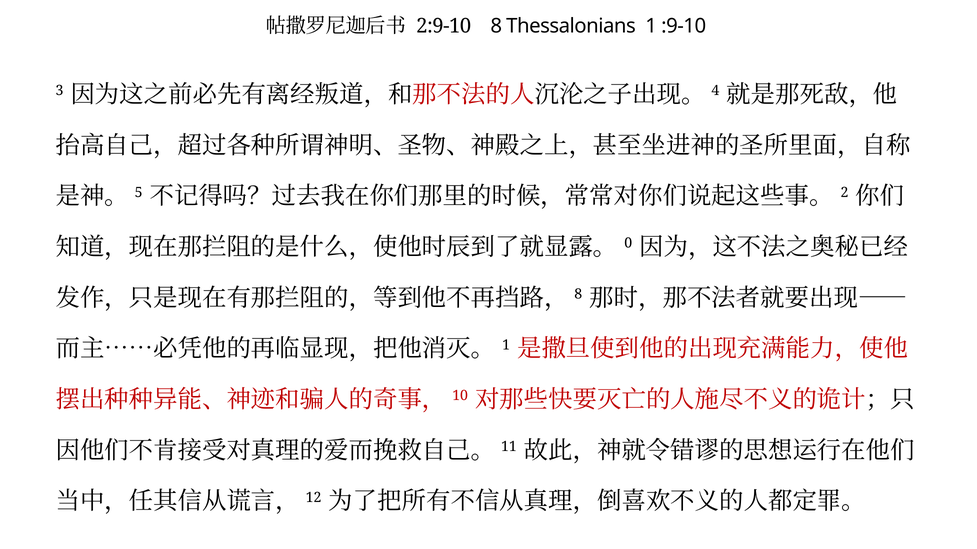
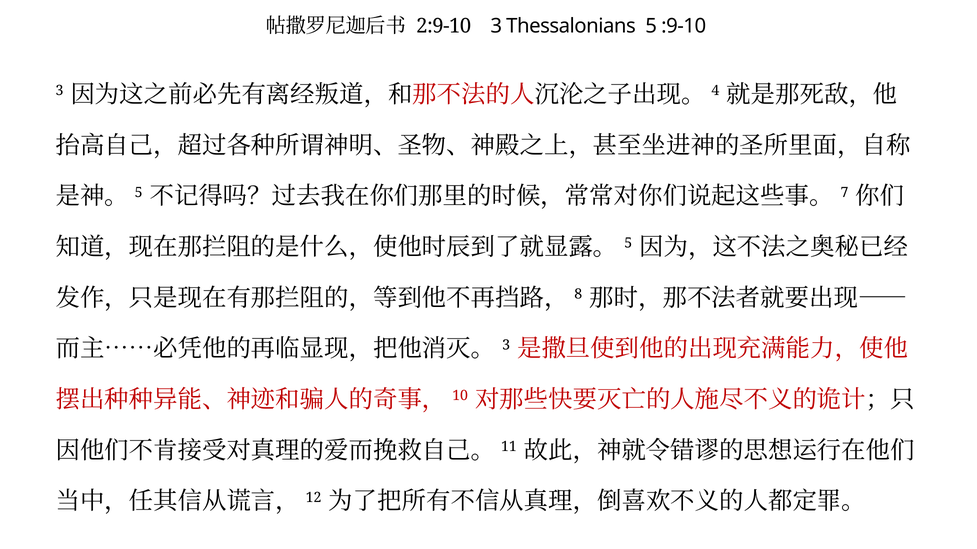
2:9-10 8: 8 -> 3
Thessalonians 1: 1 -> 5
2: 2 -> 7
0 at (628, 244): 0 -> 5
1 at (506, 345): 1 -> 3
